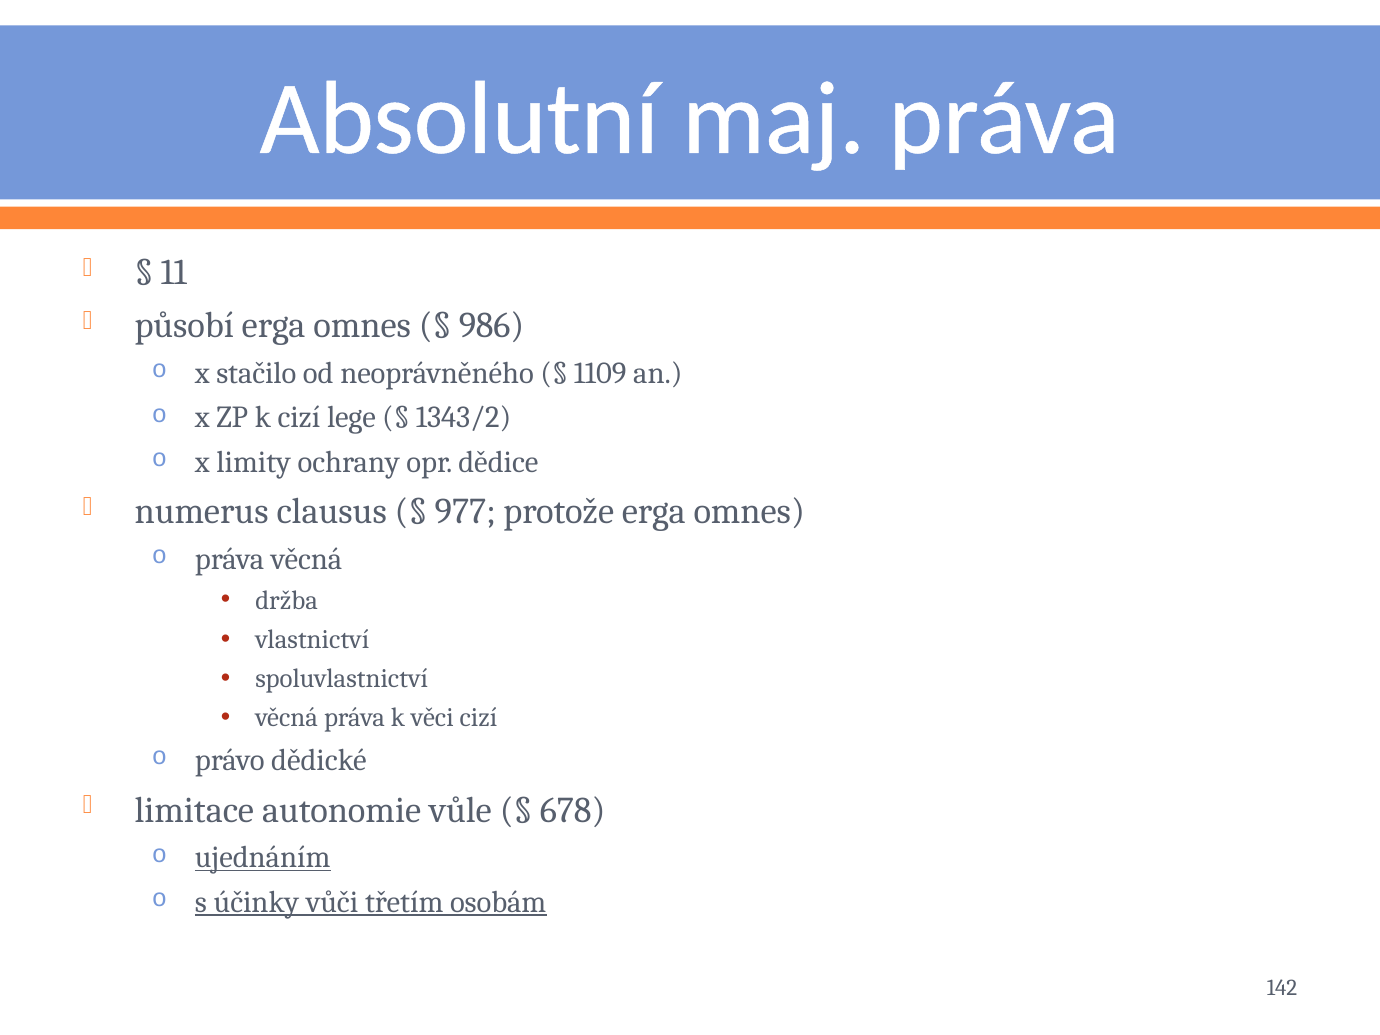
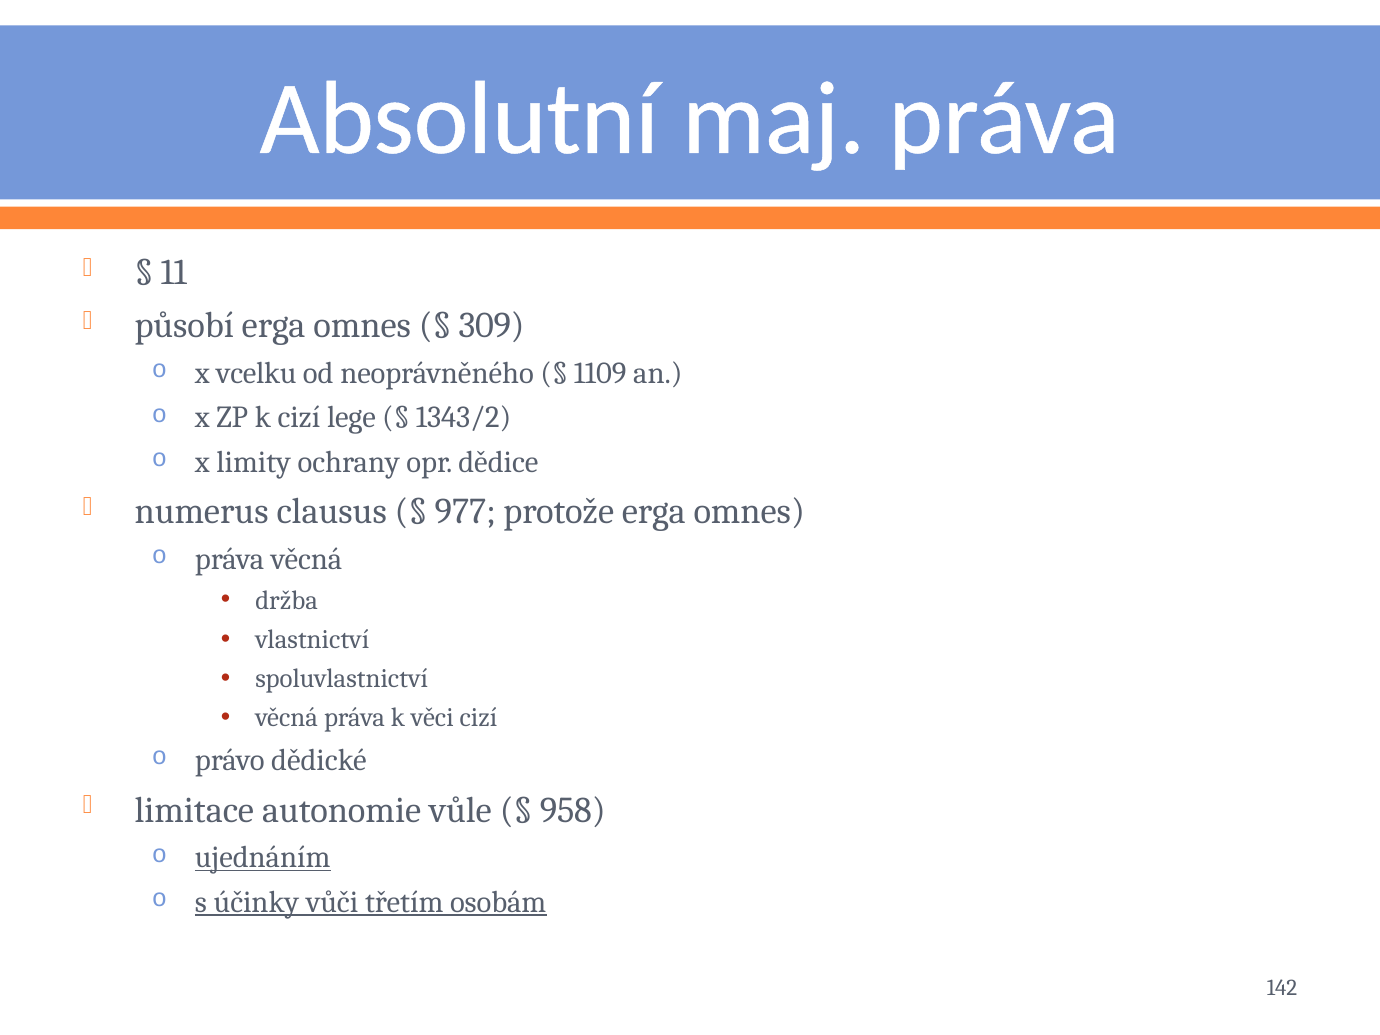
986: 986 -> 309
stačilo: stačilo -> vcelku
678: 678 -> 958
